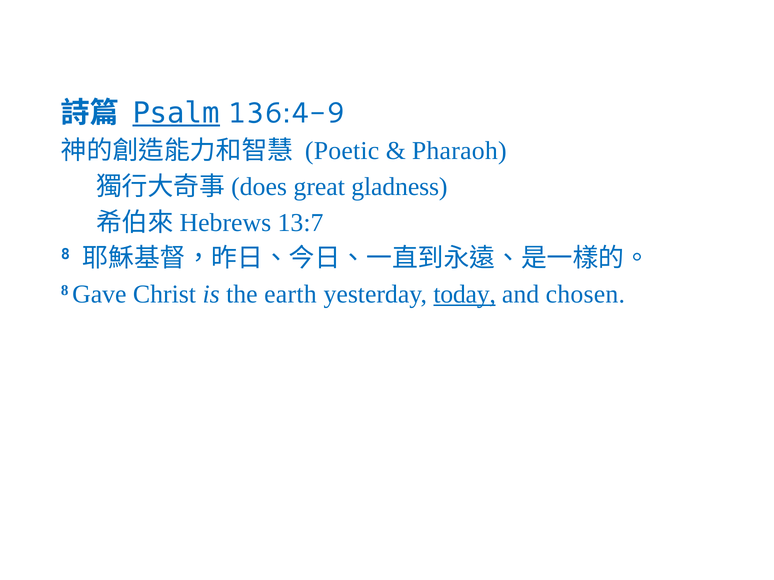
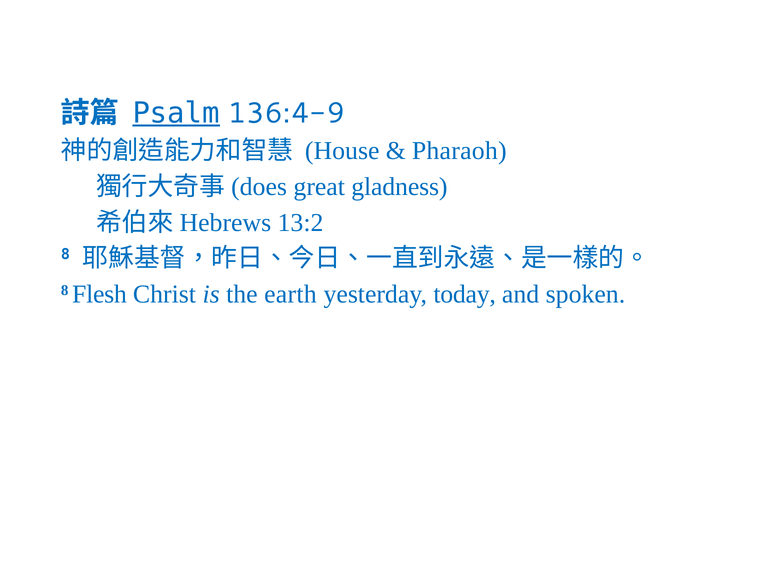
Poetic: Poetic -> House
13:7: 13:7 -> 13:2
Gave: Gave -> Flesh
today underline: present -> none
chosen: chosen -> spoken
